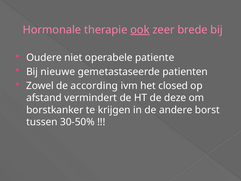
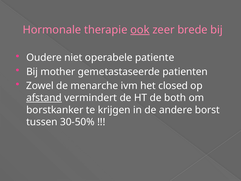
nieuwe: nieuwe -> mother
according: according -> menarche
afstand underline: none -> present
deze: deze -> both
